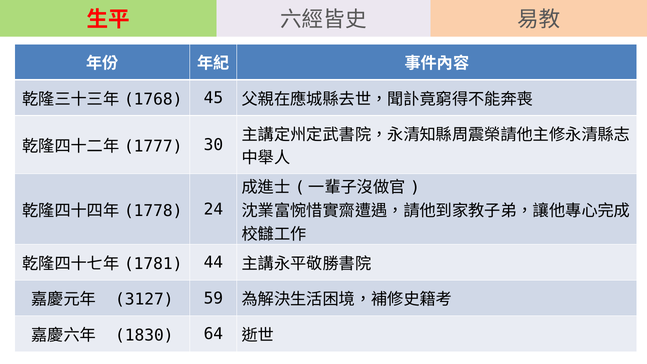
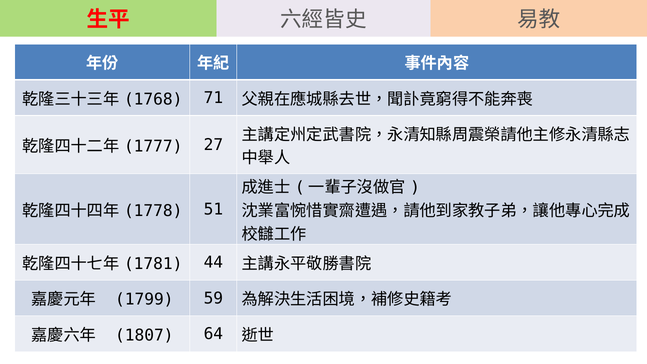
45: 45 -> 71
30: 30 -> 27
24: 24 -> 51
3127: 3127 -> 1799
1830: 1830 -> 1807
